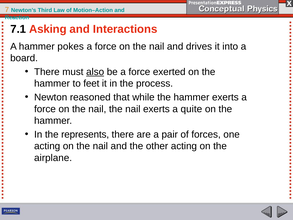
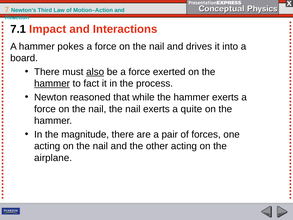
Asking: Asking -> Impact
hammer at (52, 83) underline: none -> present
feet: feet -> fact
represents: represents -> magnitude
